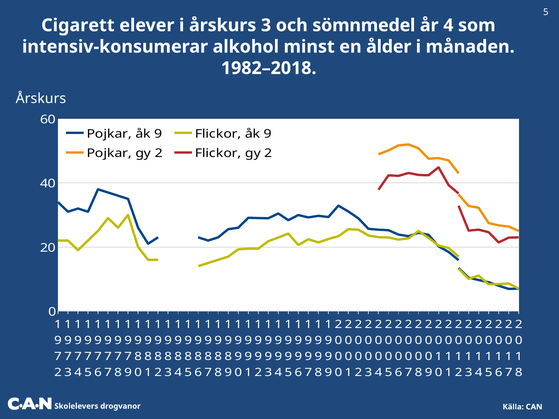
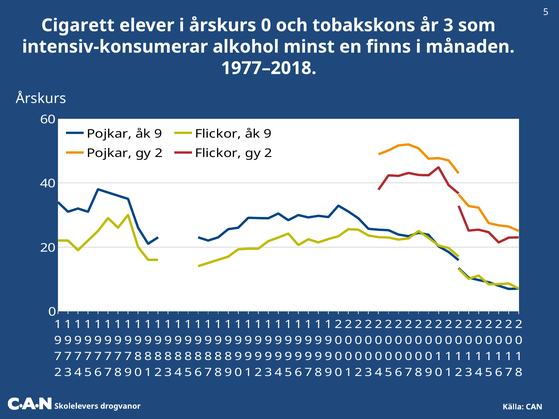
årskurs 3: 3 -> 0
sömnmedel: sömnmedel -> tobakskons
år 4: 4 -> 3
ålder: ålder -> finns
1982–2018: 1982–2018 -> 1977–2018
